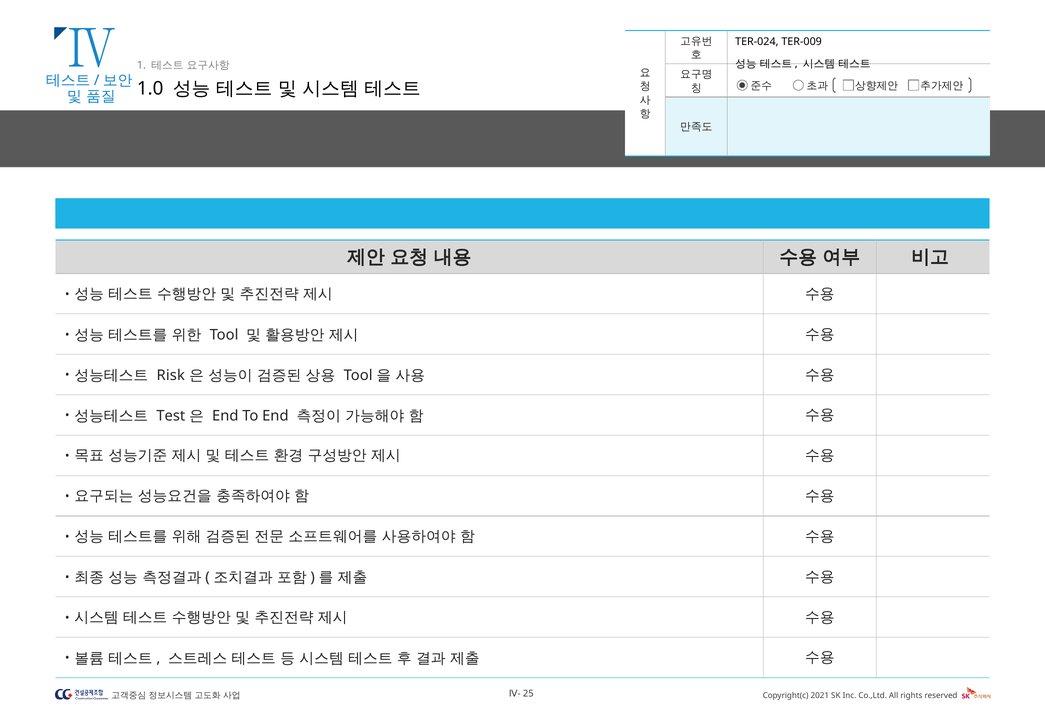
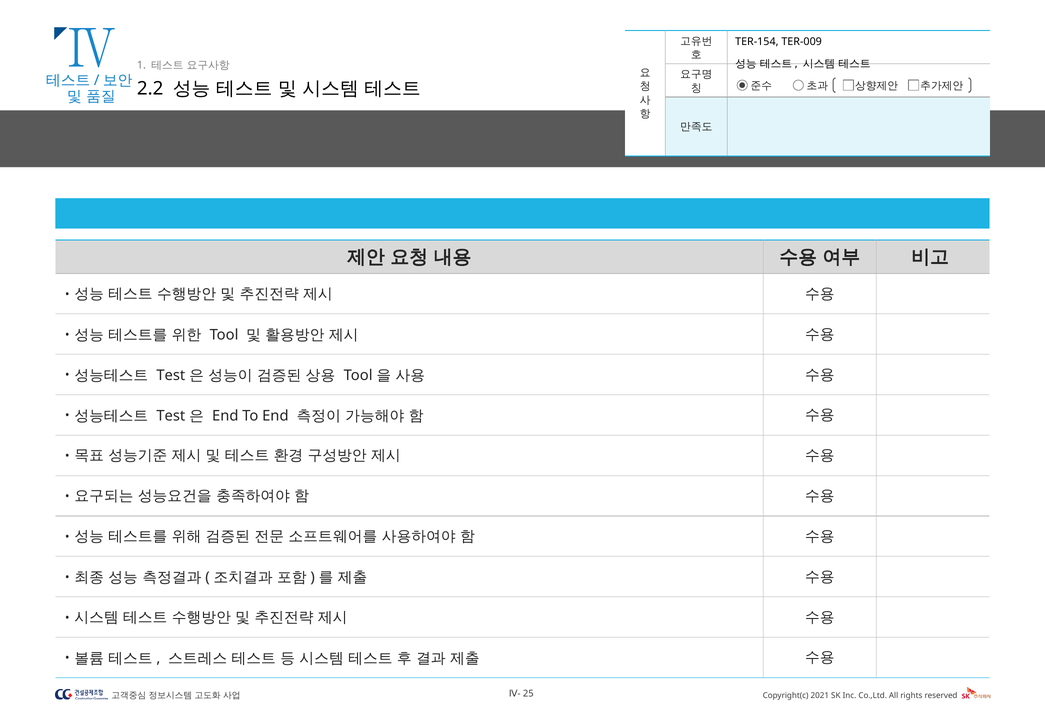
TER-024: TER-024 -> TER-154
1.0: 1.0 -> 2.2
Risk at (171, 376): Risk -> Test
